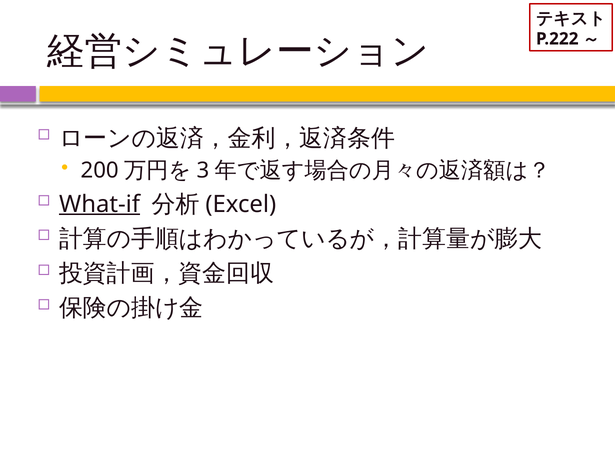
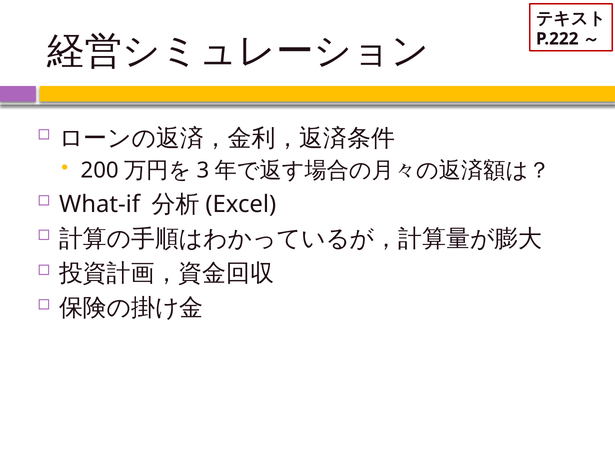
What-if underline: present -> none
